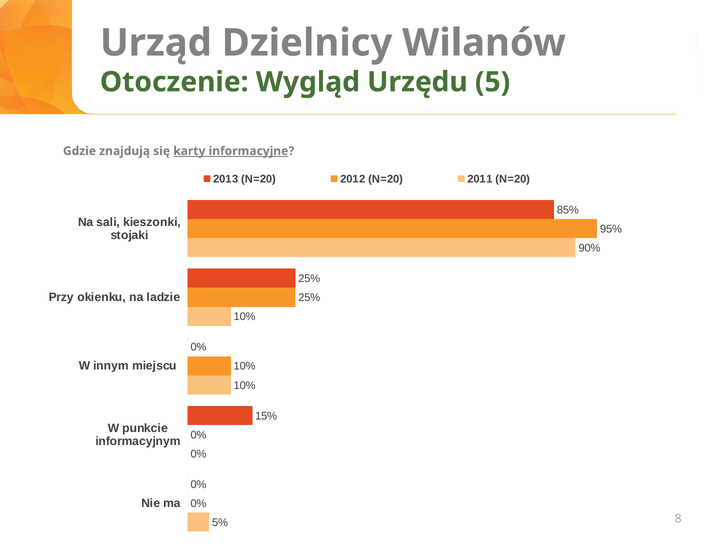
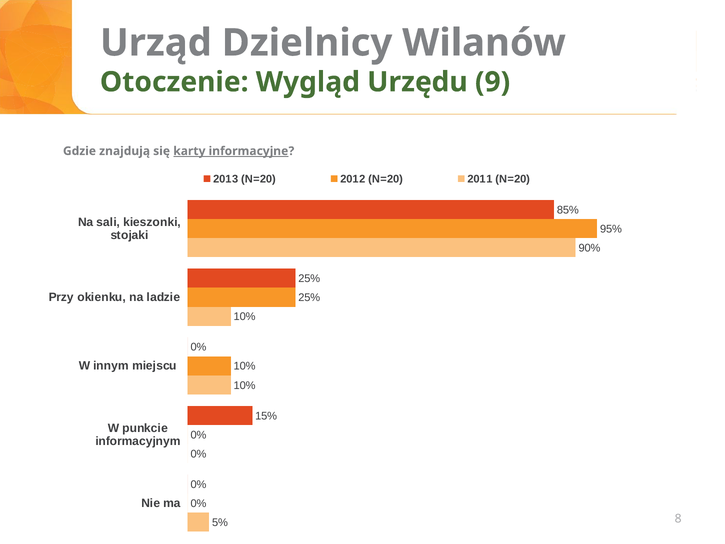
5: 5 -> 9
